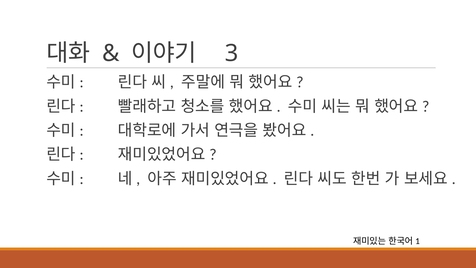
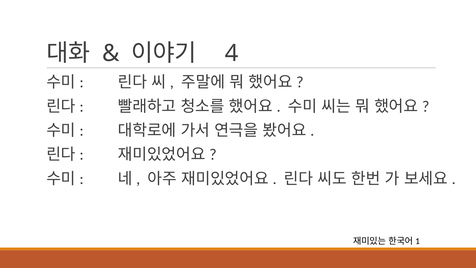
3: 3 -> 4
